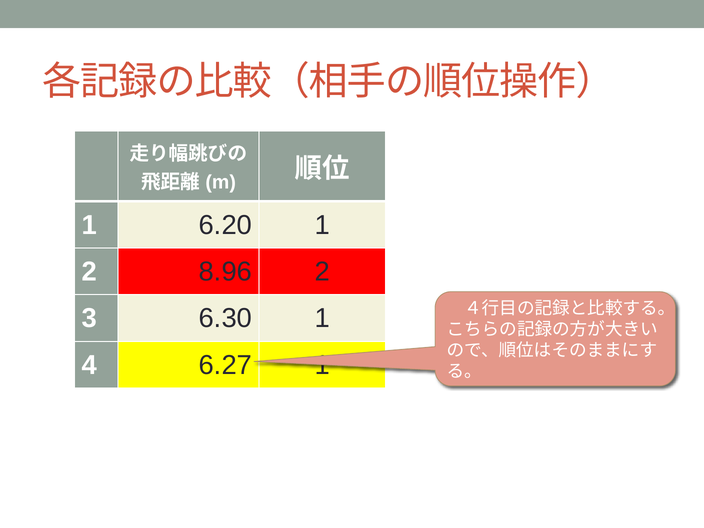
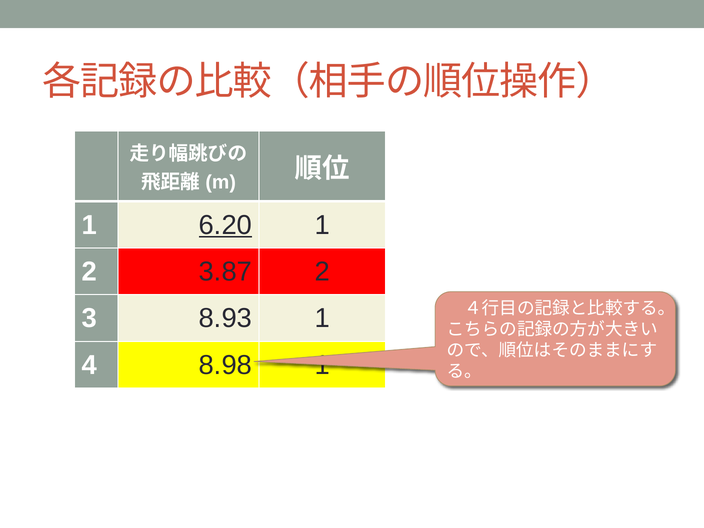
6.20 underline: none -> present
8.96: 8.96 -> 3.87
6.30: 6.30 -> 8.93
6.27: 6.27 -> 8.98
